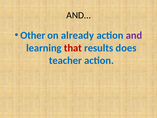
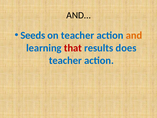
Other: Other -> Seeds
on already: already -> teacher
and colour: purple -> orange
